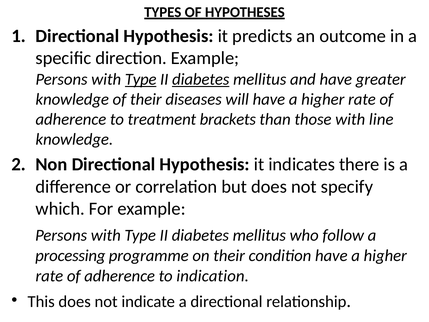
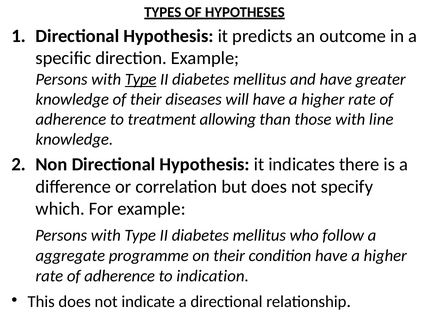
diabetes at (201, 79) underline: present -> none
brackets: brackets -> allowing
processing: processing -> aggregate
